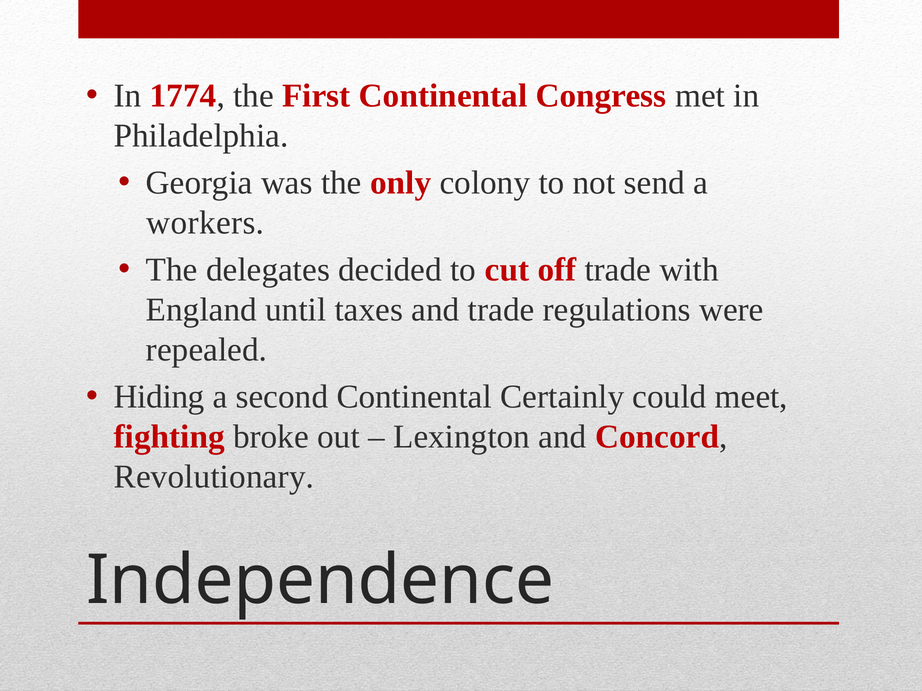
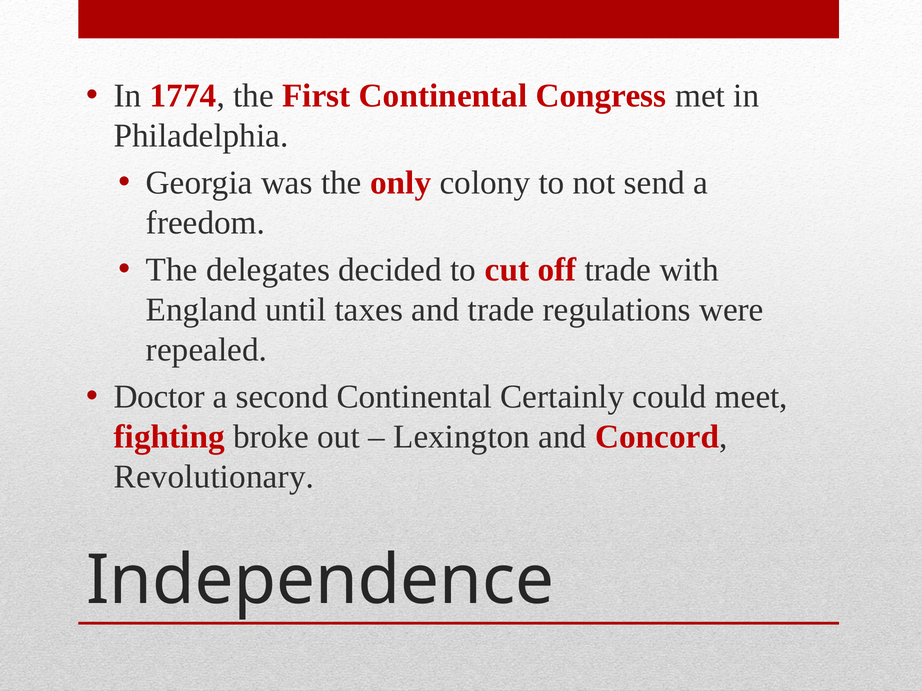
workers: workers -> freedom
Hiding: Hiding -> Doctor
